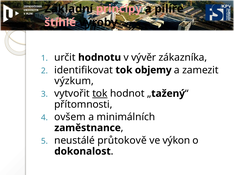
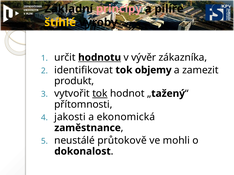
štíhlé colour: pink -> yellow
hodnotu underline: none -> present
výzkum: výzkum -> produkt
ovšem: ovšem -> jakosti
minimálních: minimálních -> ekonomická
výkon: výkon -> mohli
